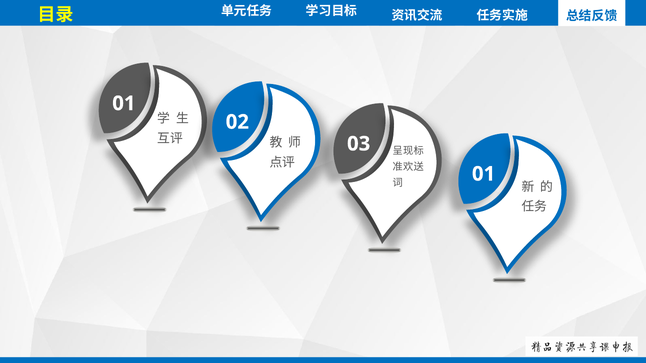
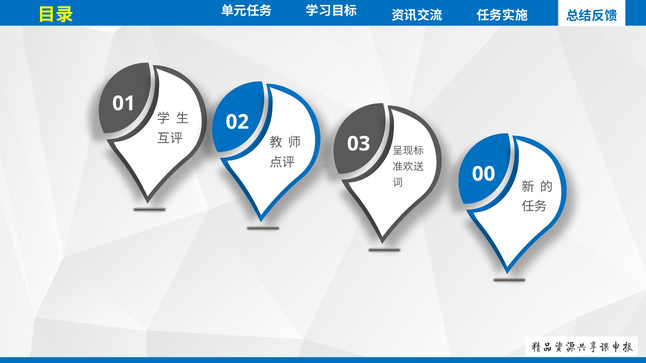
01 at (484, 174): 01 -> 00
